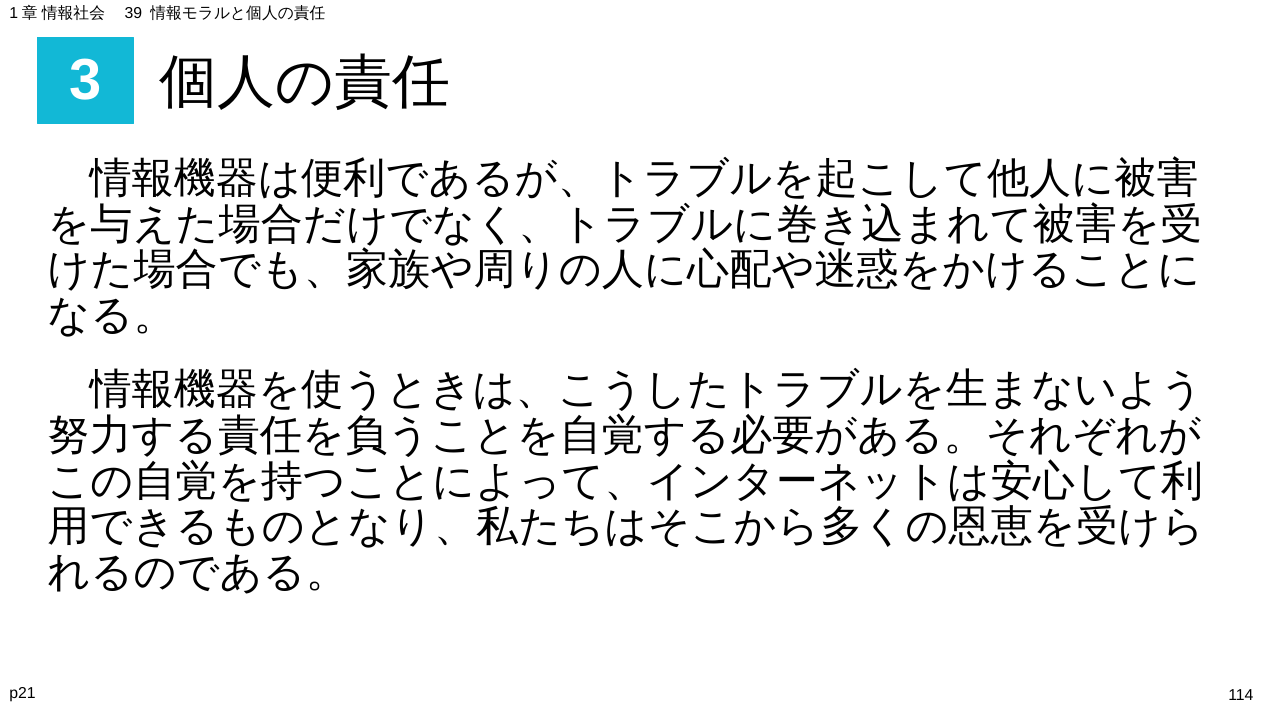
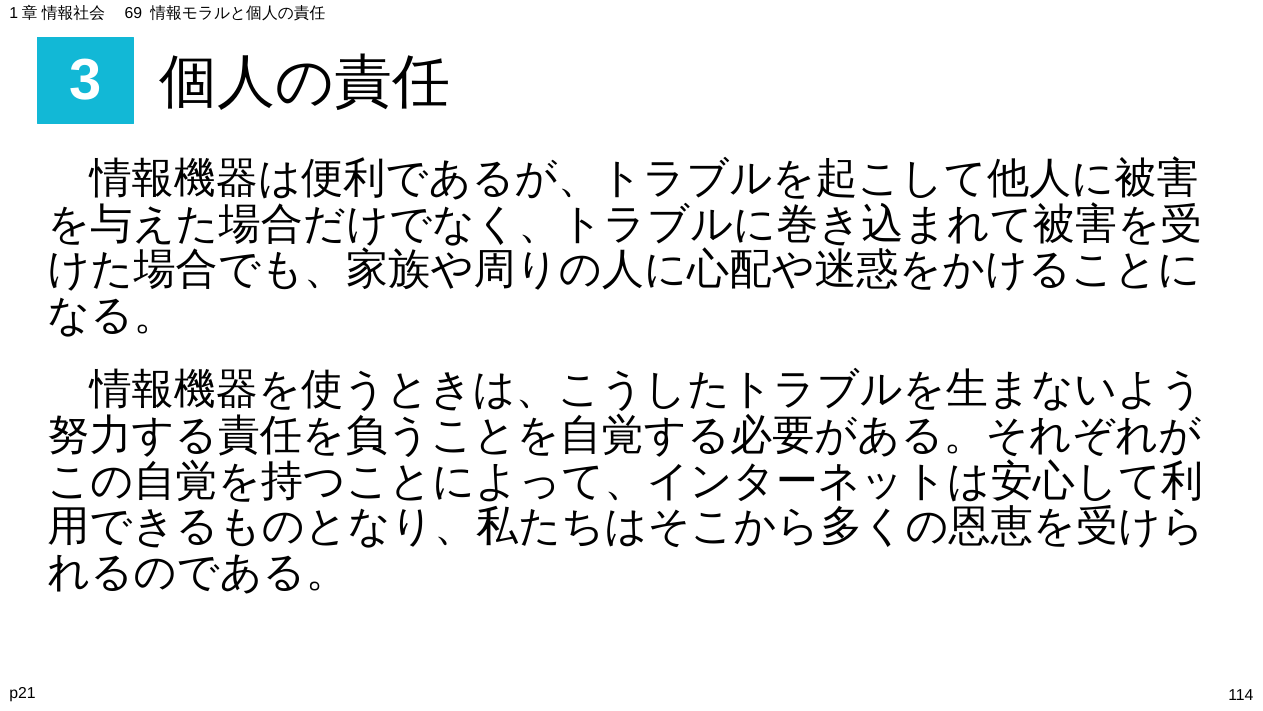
39: 39 -> 69
